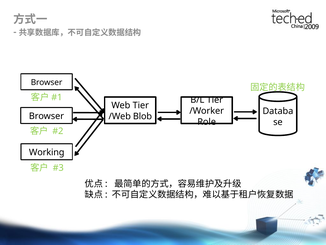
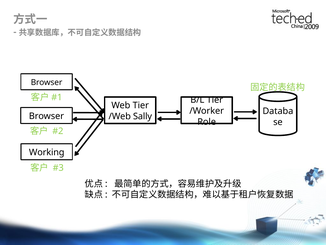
Blob: Blob -> Sally
